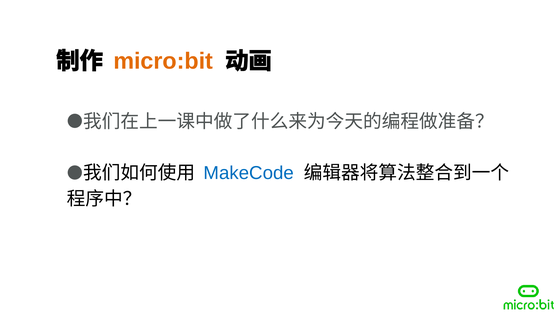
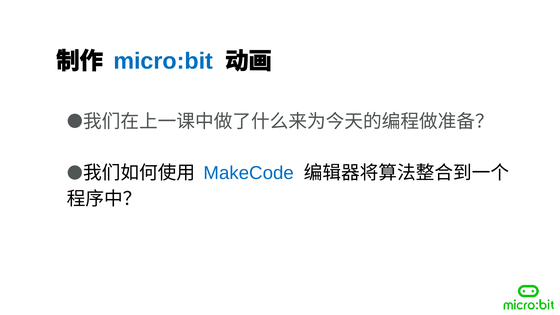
micro:bit colour: orange -> blue
